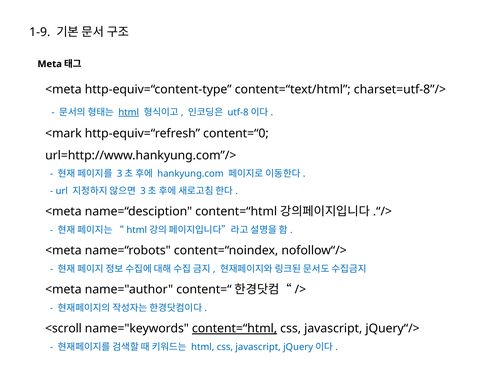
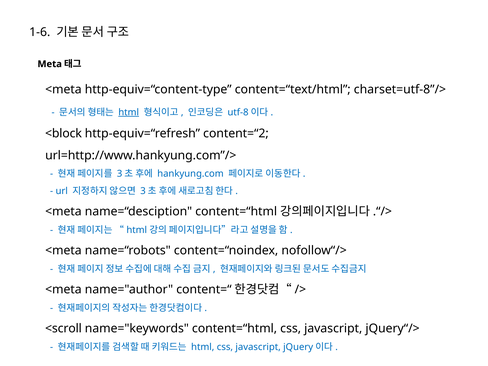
1-9: 1-9 -> 1-6
<mark: <mark -> <block
content=“0: content=“0 -> content=“2
content=“html at (235, 329) underline: present -> none
